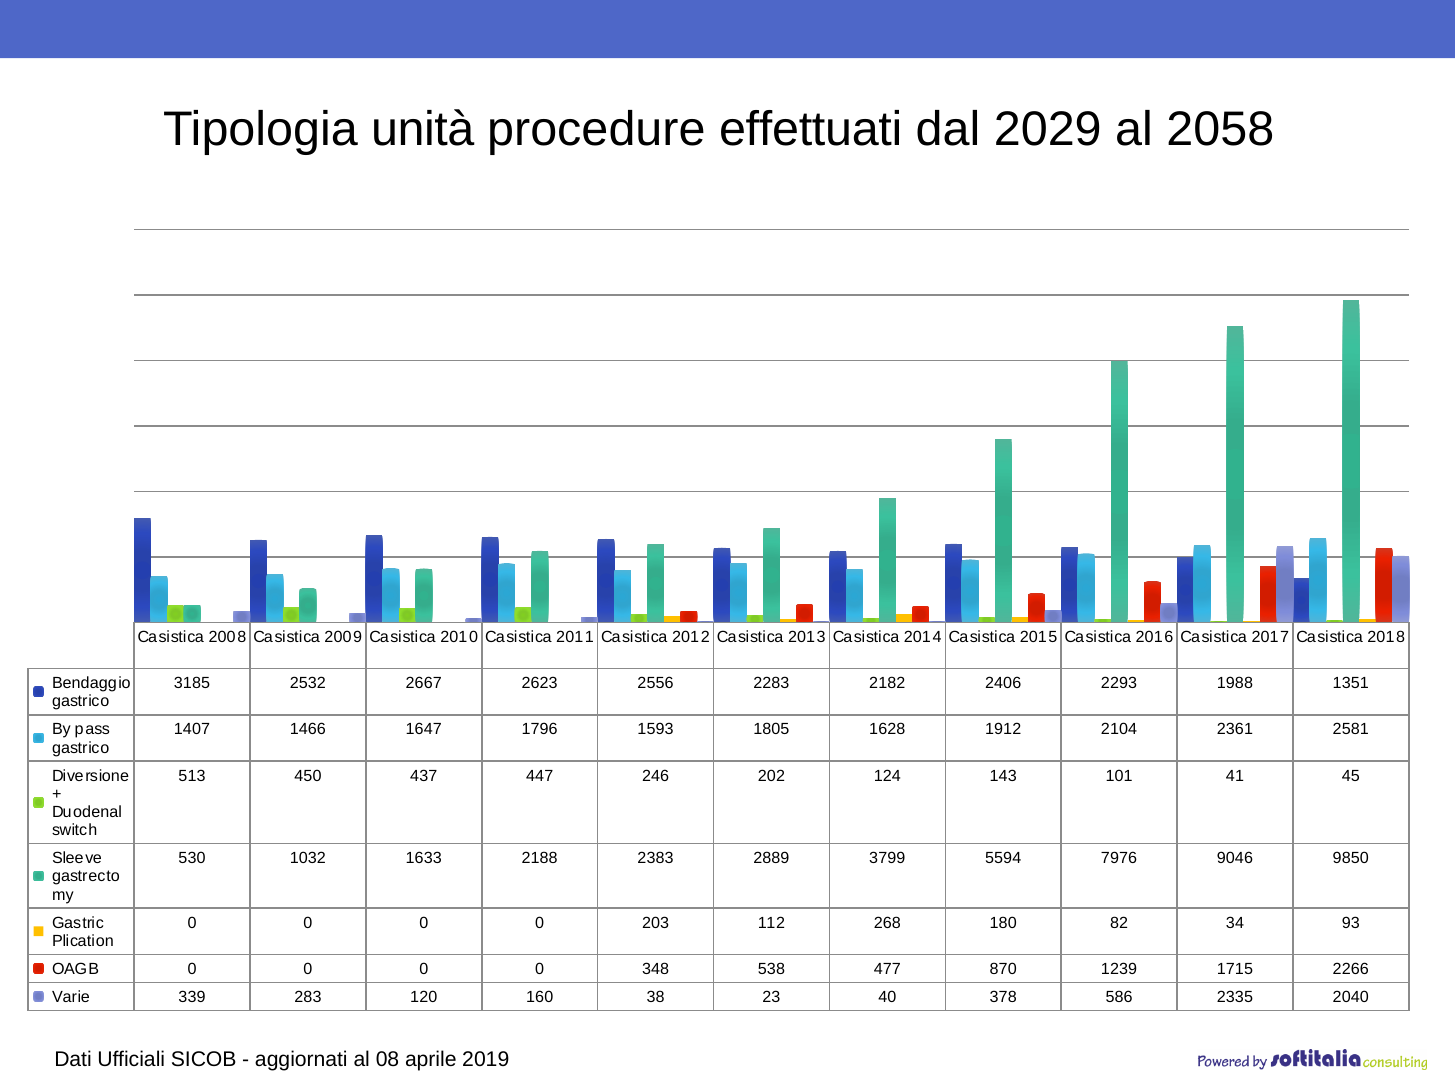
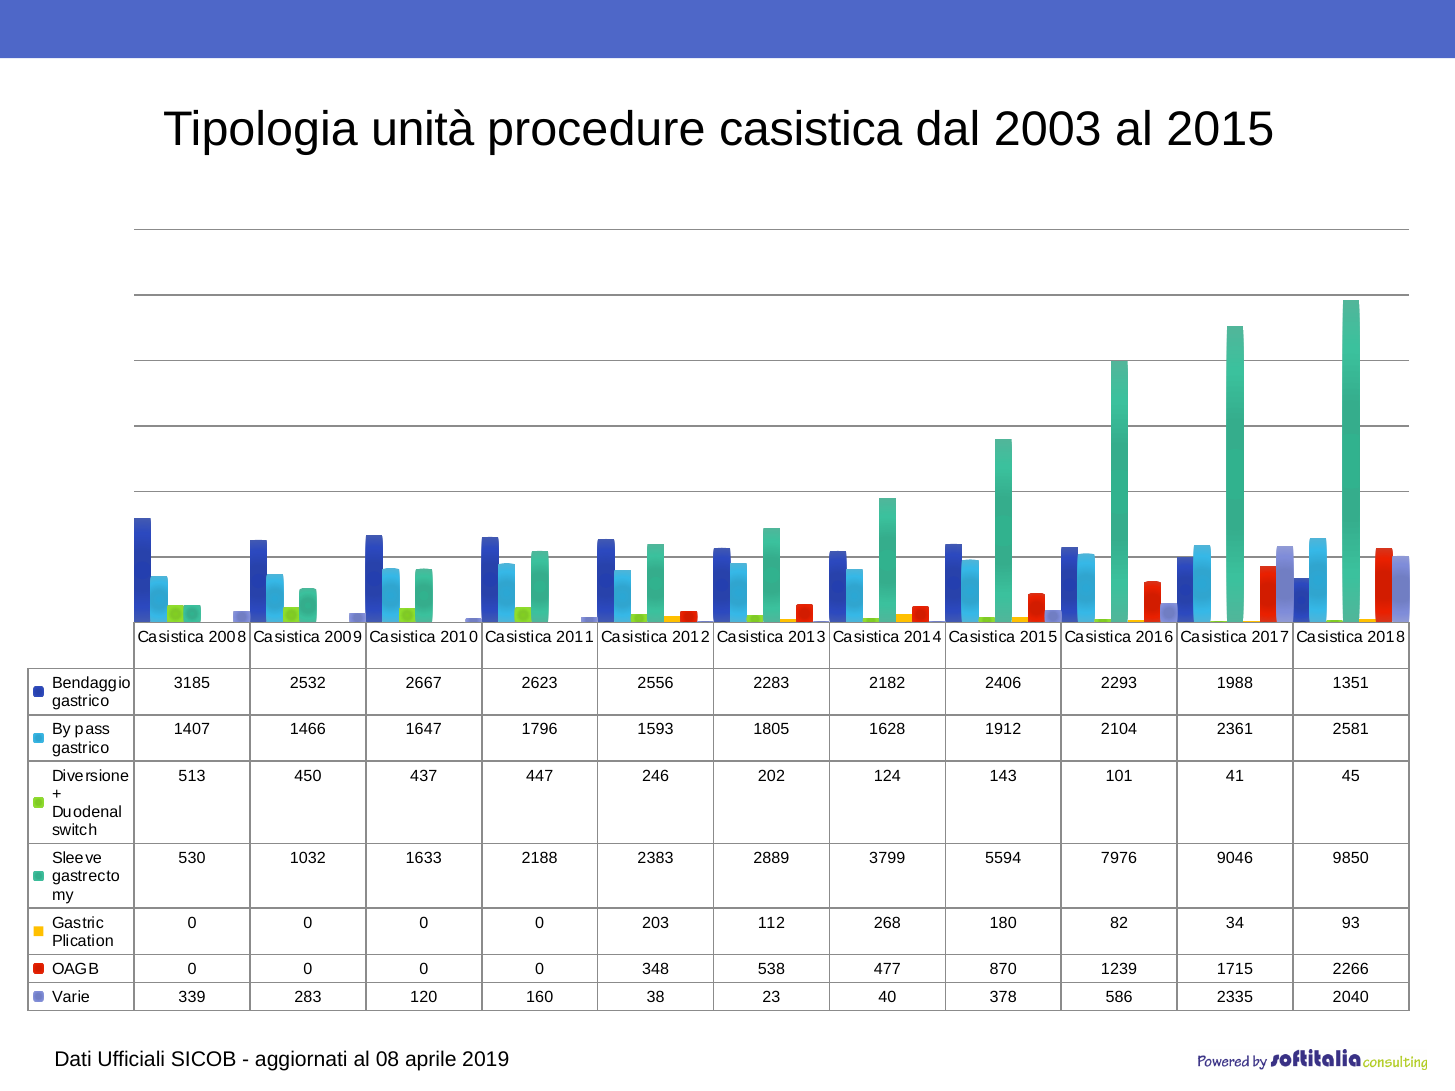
procedure effettuati: effettuati -> casistica
2029: 2029 -> 2003
al 2058: 2058 -> 2015
